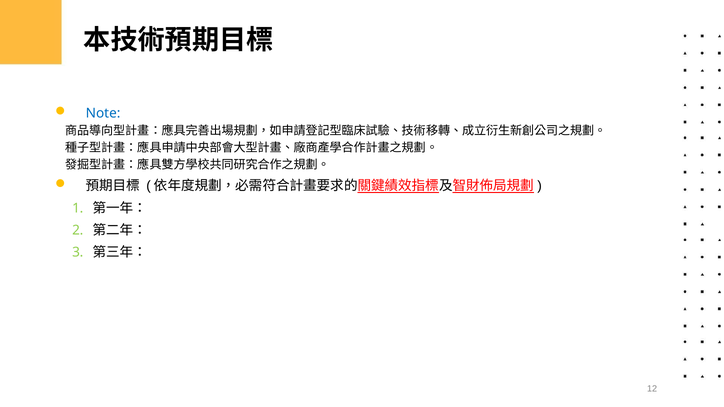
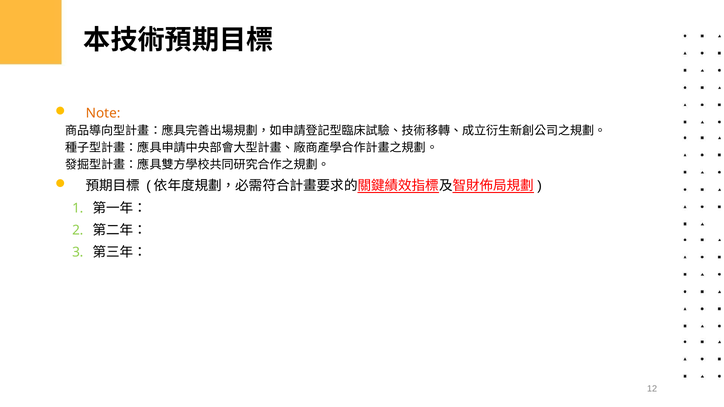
Note colour: blue -> orange
